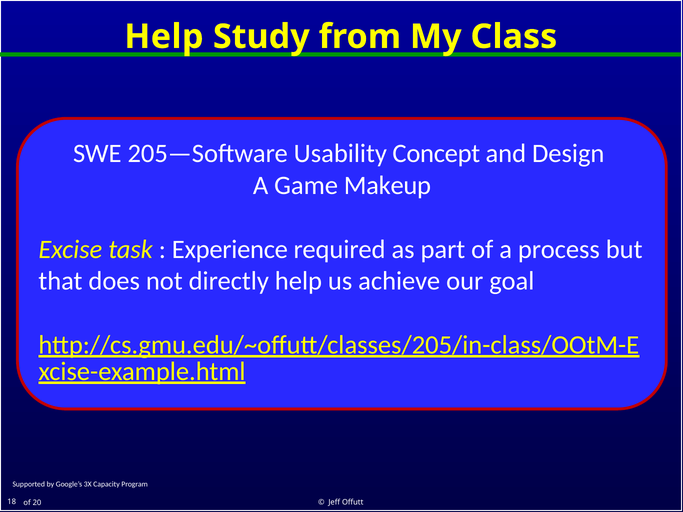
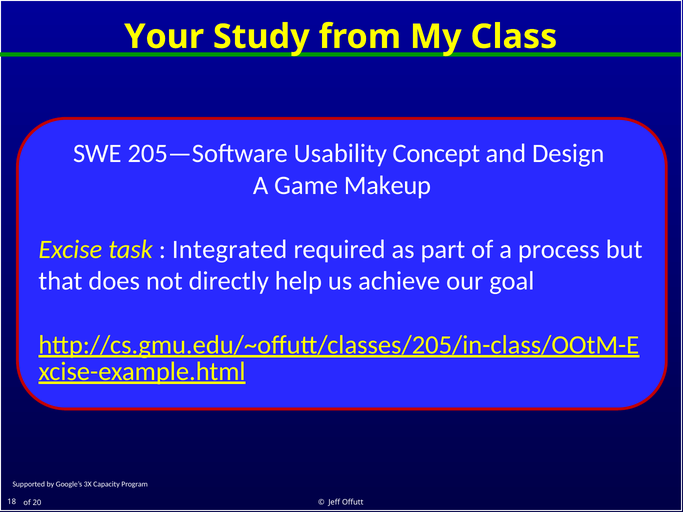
Help at (164, 37): Help -> Your
Experience: Experience -> Integrated
